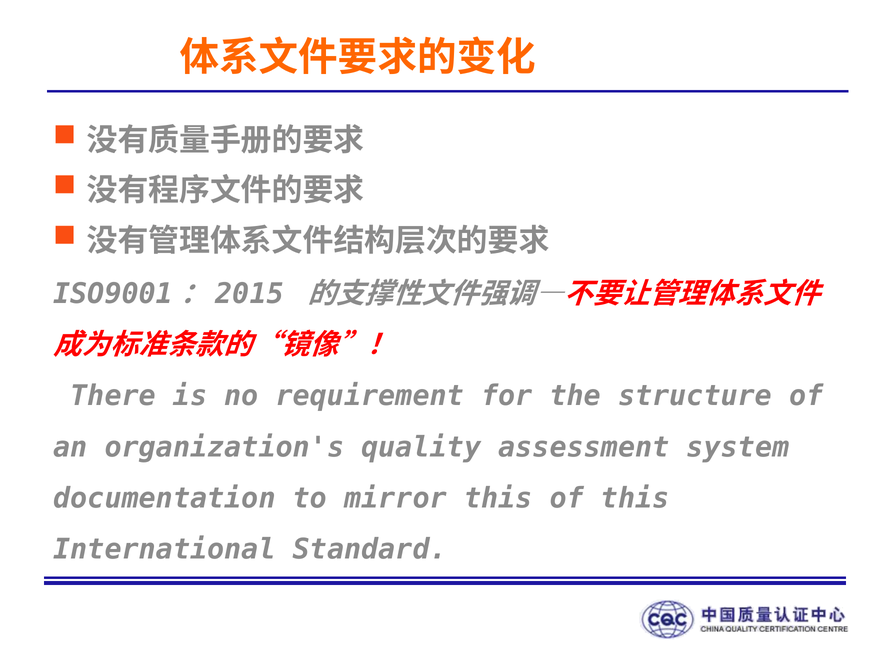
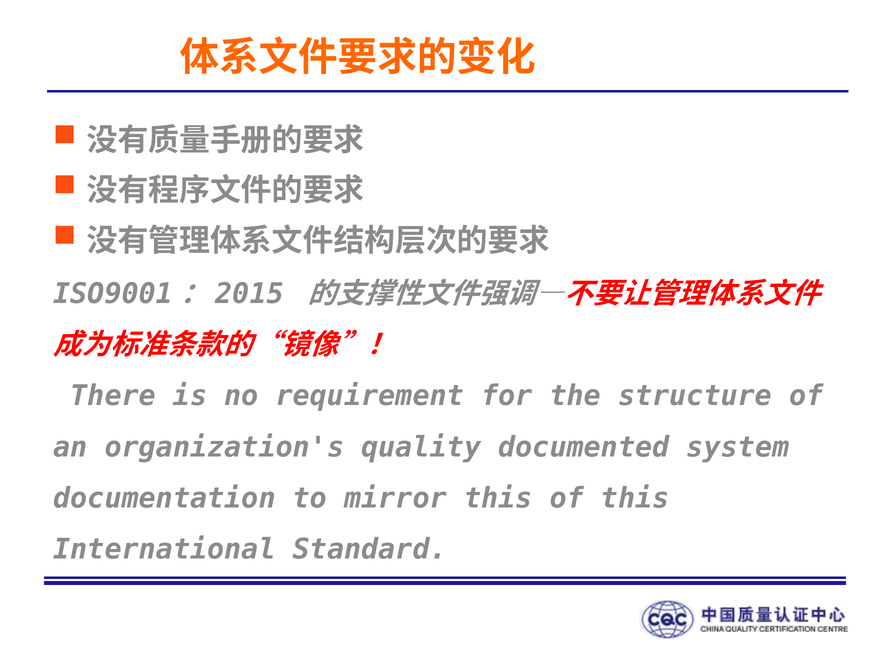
assessment: assessment -> documented
